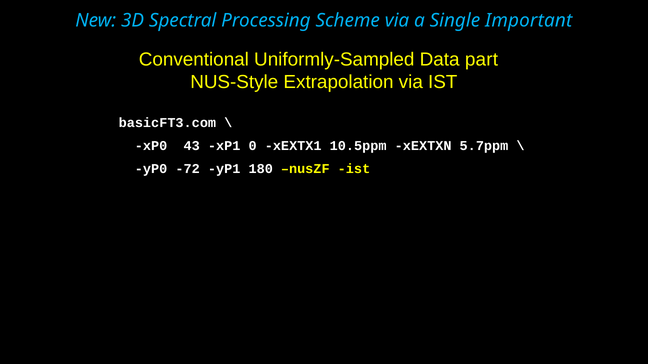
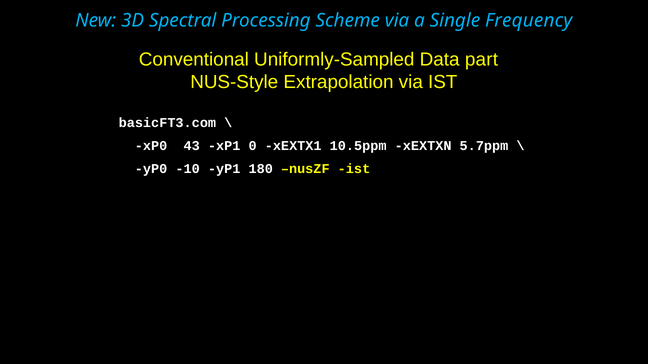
Important: Important -> Frequency
-72: -72 -> -10
